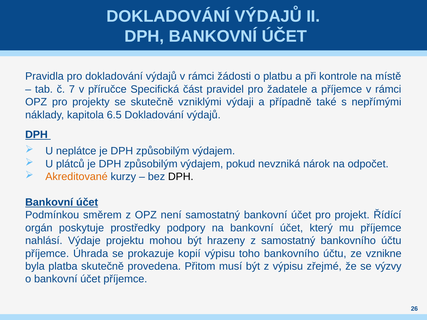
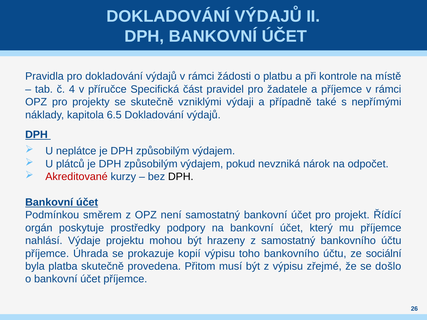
7: 7 -> 4
Akreditované colour: orange -> red
vznikne: vznikne -> sociální
výzvy: výzvy -> došlo
